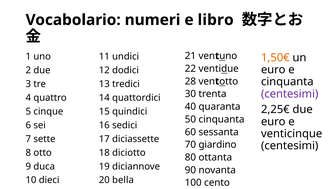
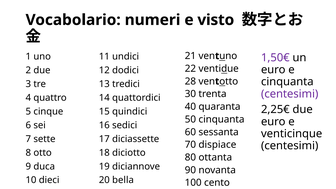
libro: libro -> visto
1,50€ colour: orange -> purple
giardino: giardino -> dispiace
